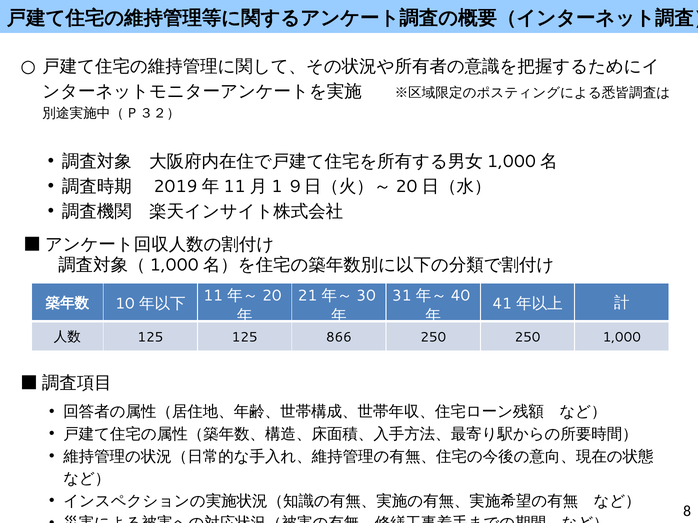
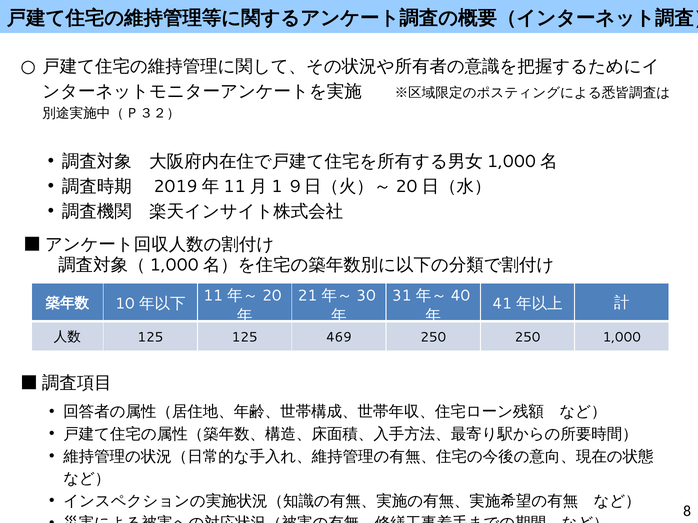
866: 866 -> 469
